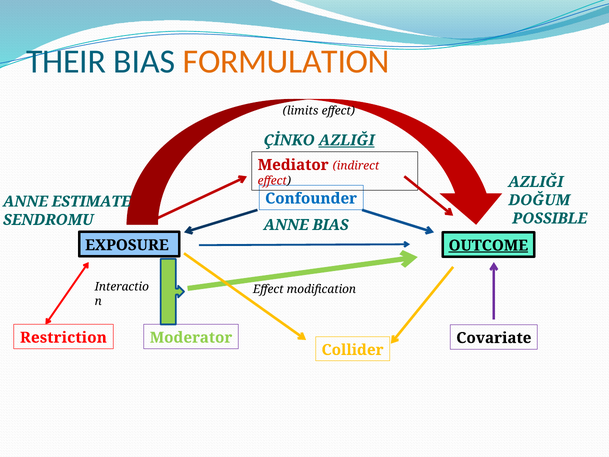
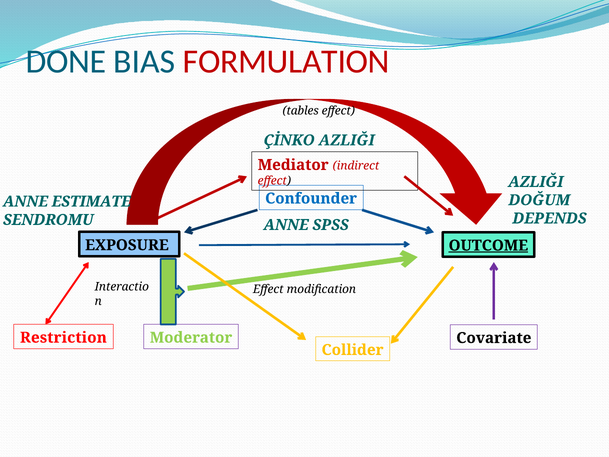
THEIR: THEIR -> DONE
FORMULATION colour: orange -> red
limits: limits -> tables
AZLIĞI at (347, 140) underline: present -> none
POSSIBLE: POSSIBLE -> DEPENDS
ANNE BIAS: BIAS -> SPSS
